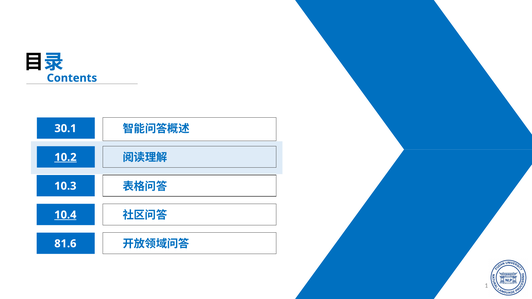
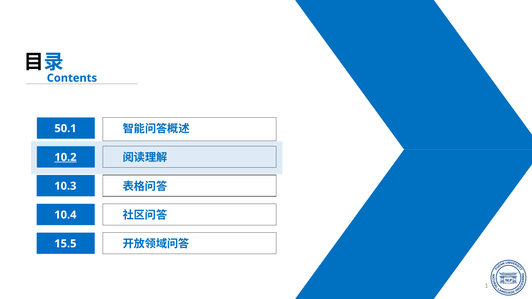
30.1: 30.1 -> 50.1
10.4 underline: present -> none
81.6: 81.6 -> 15.5
